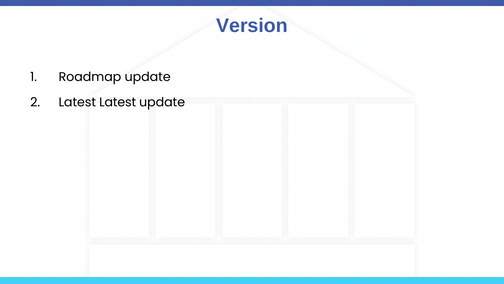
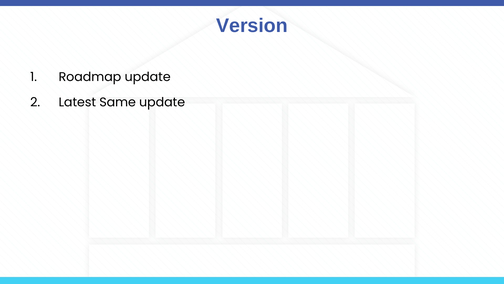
Latest Latest: Latest -> Same
